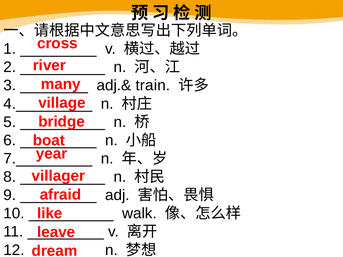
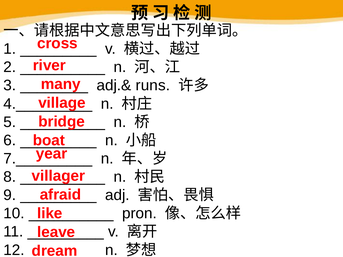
train: train -> runs
walk: walk -> pron
